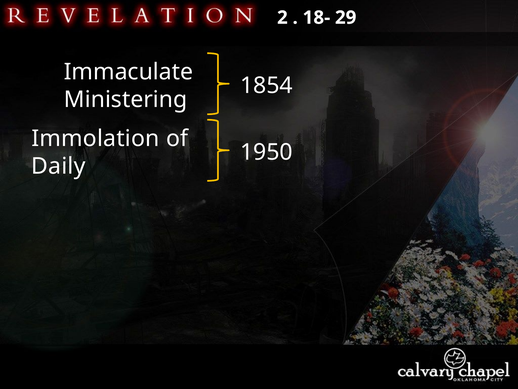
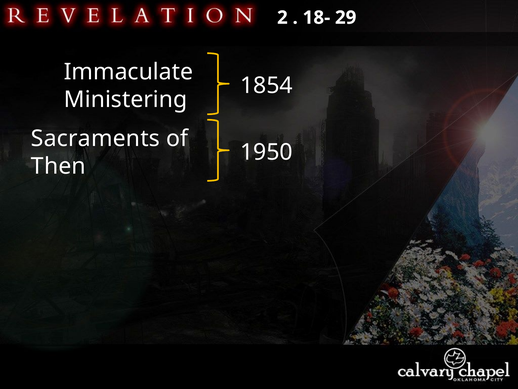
Immolation: Immolation -> Sacraments
Daily: Daily -> Then
